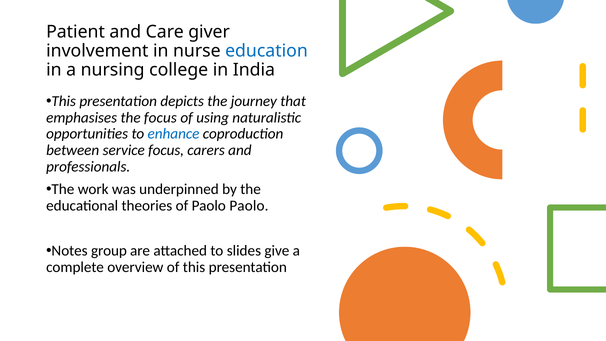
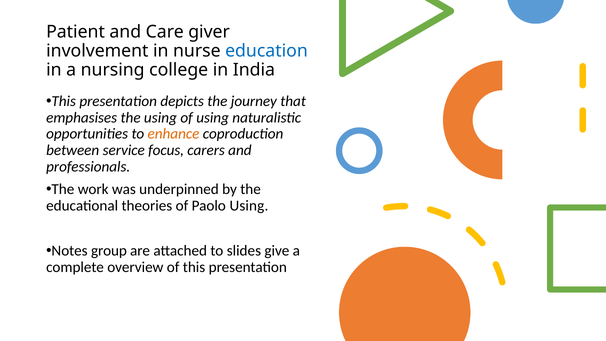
the focus: focus -> using
enhance colour: blue -> orange
Paolo Paolo: Paolo -> Using
